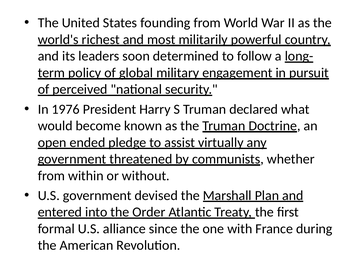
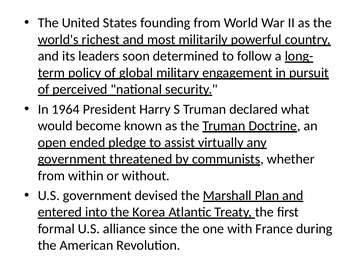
1976: 1976 -> 1964
Order: Order -> Korea
